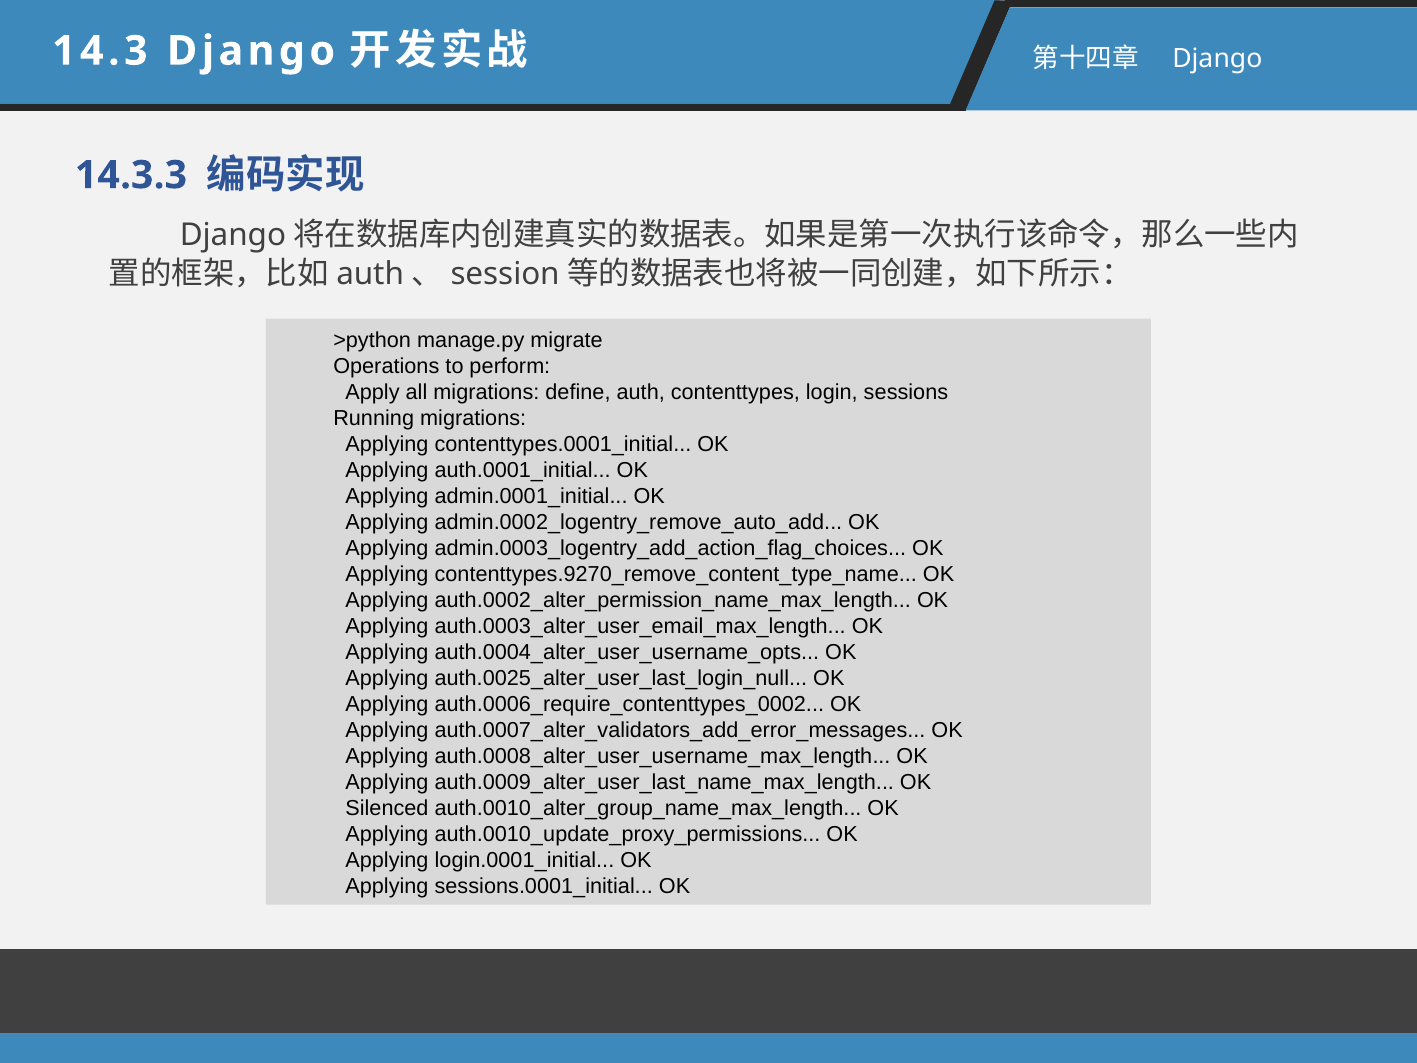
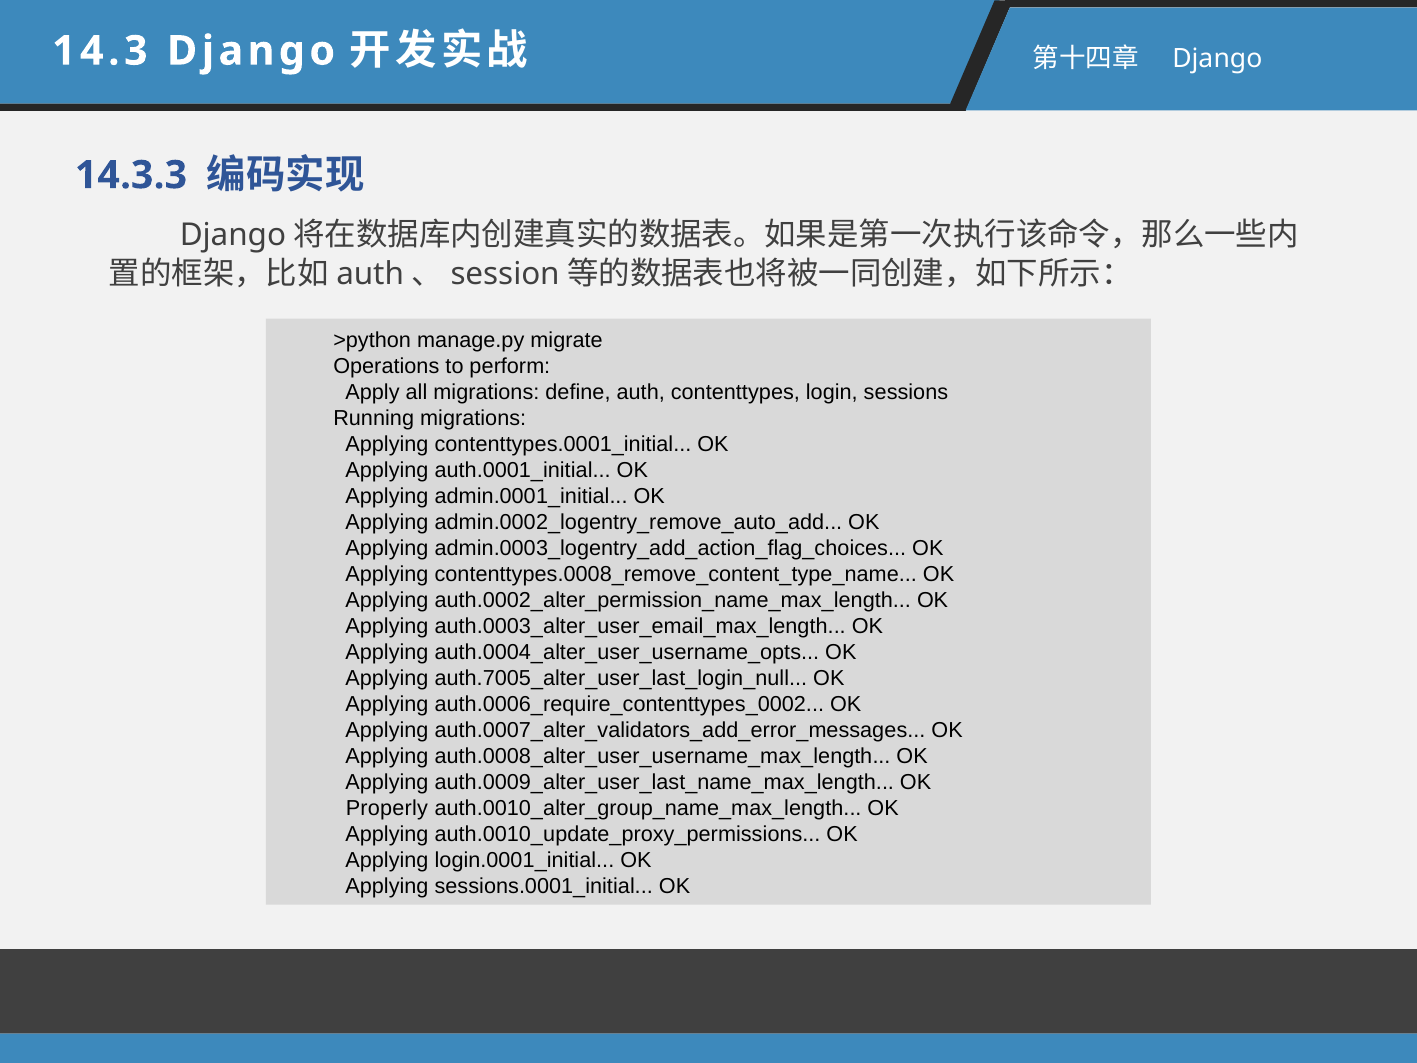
contenttypes.9270_remove_content_type_name: contenttypes.9270_remove_content_type_name -> contenttypes.0008_remove_content_type_name
auth.0025_alter_user_last_login_null: auth.0025_alter_user_last_login_null -> auth.7005_alter_user_last_login_null
Silenced: Silenced -> Properly
